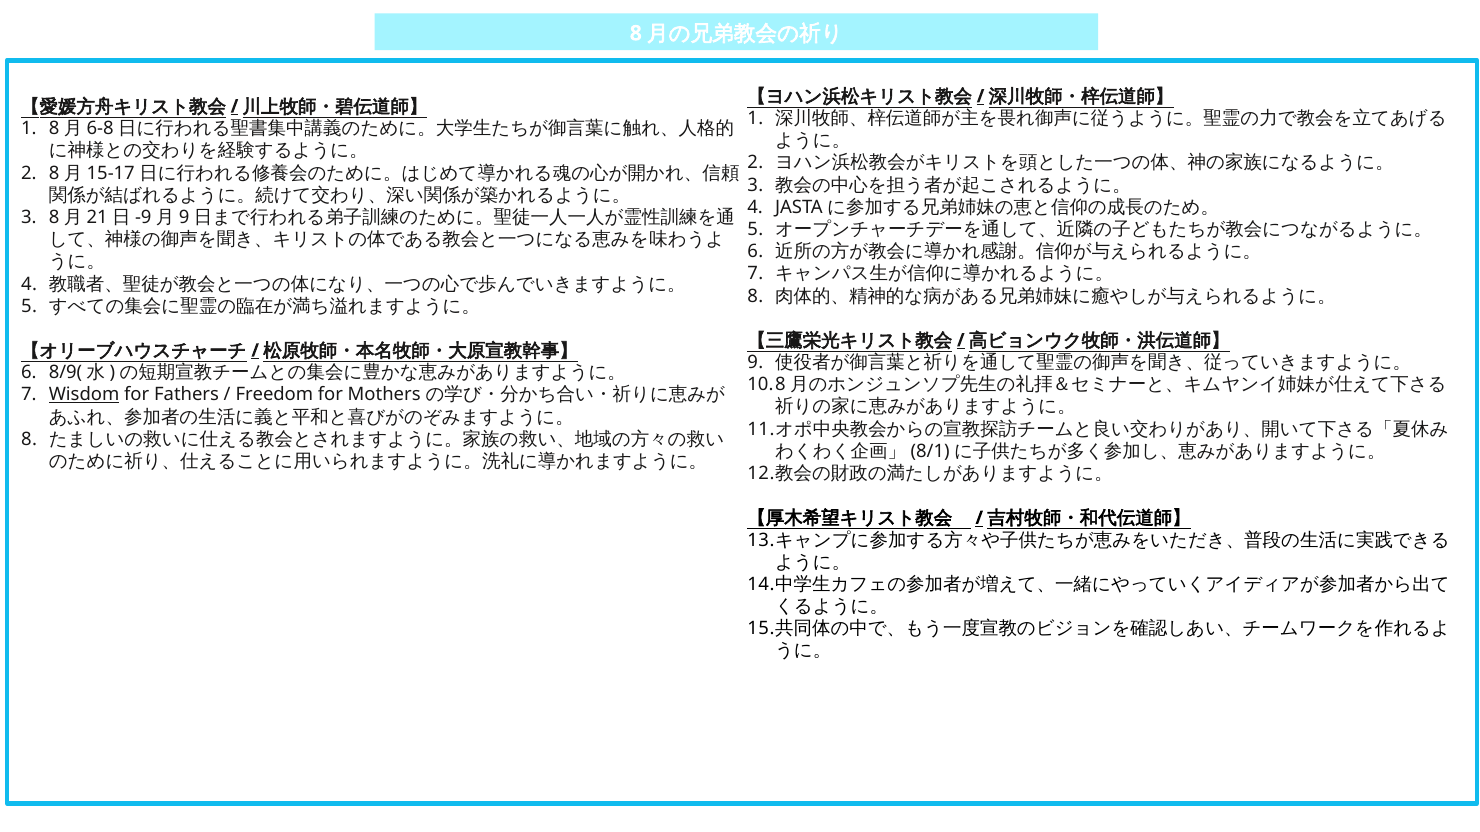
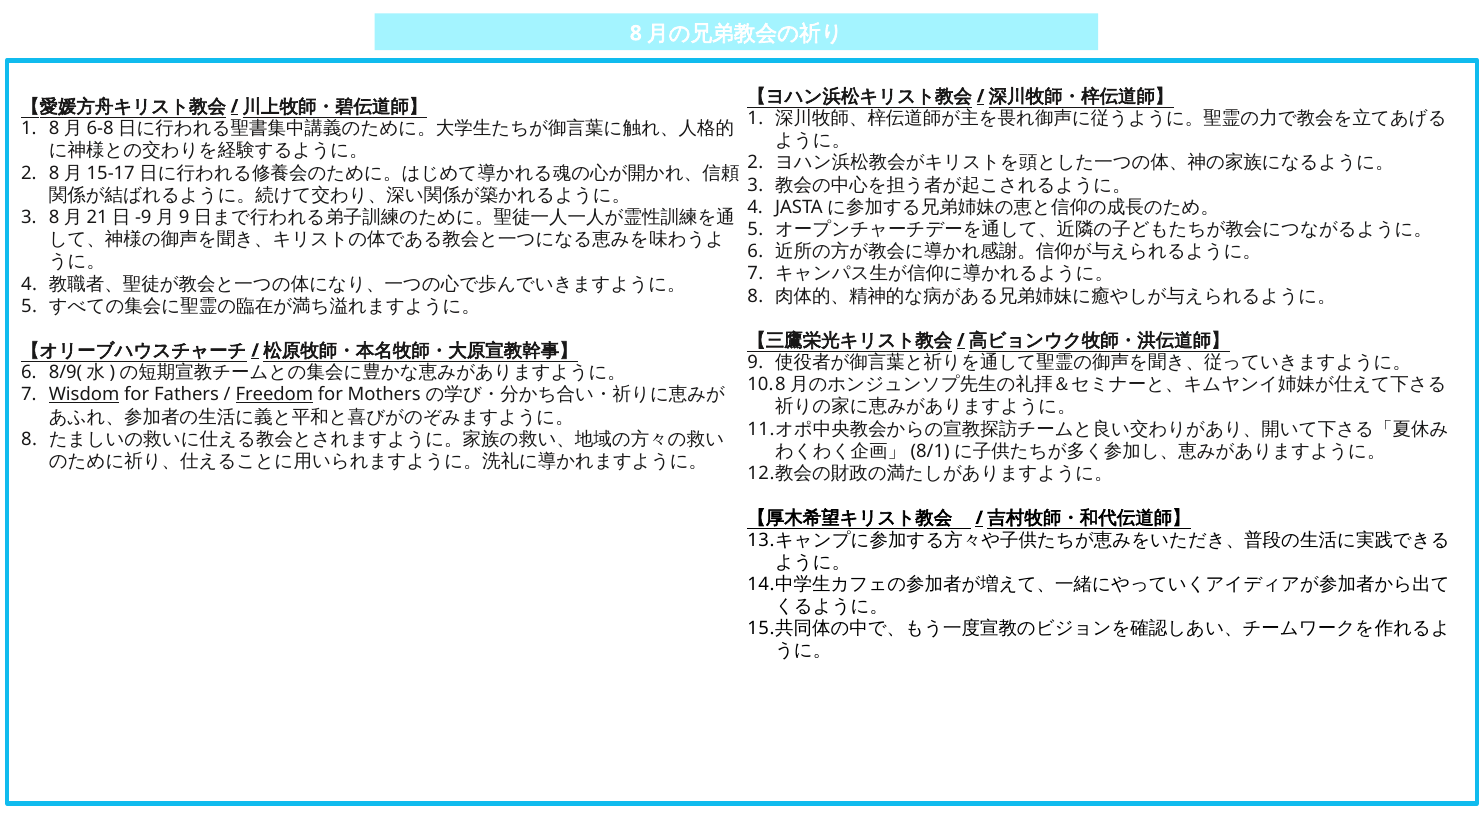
Freedom underline: none -> present
